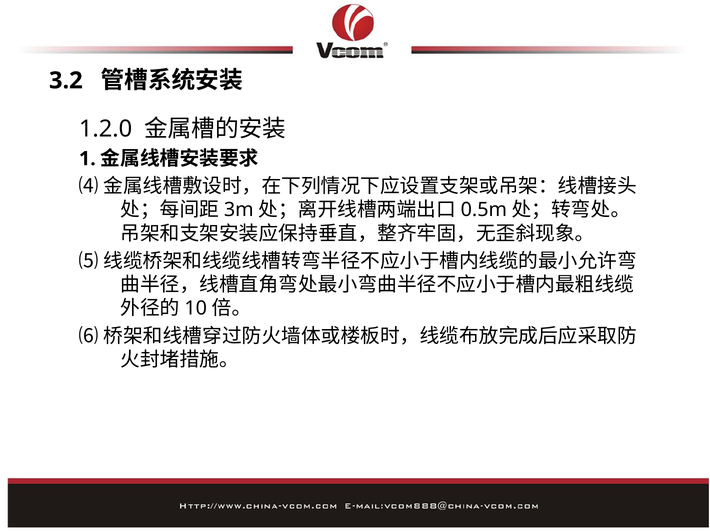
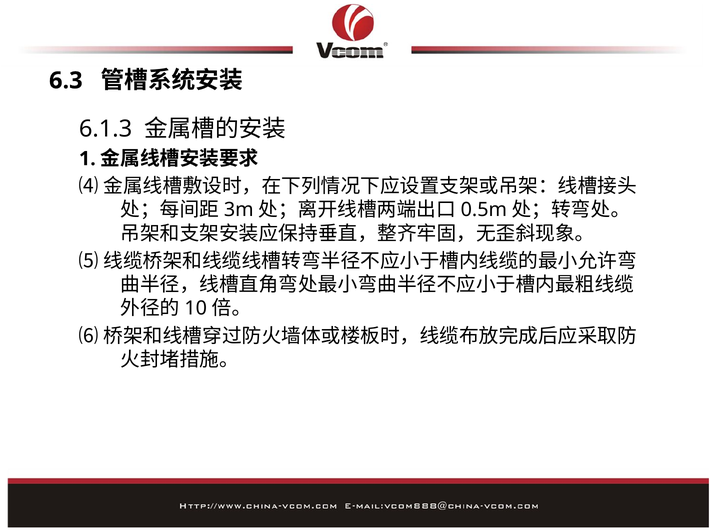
3.2: 3.2 -> 6.3
1.2.0: 1.2.0 -> 6.1.3
